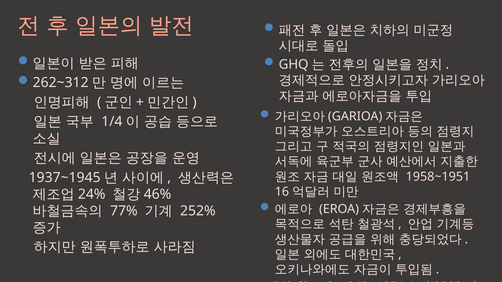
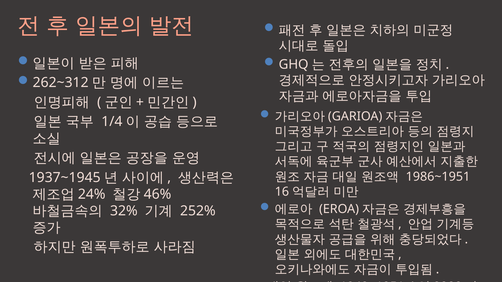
1958~1951: 1958~1951 -> 1986~1951
77%: 77% -> 32%
